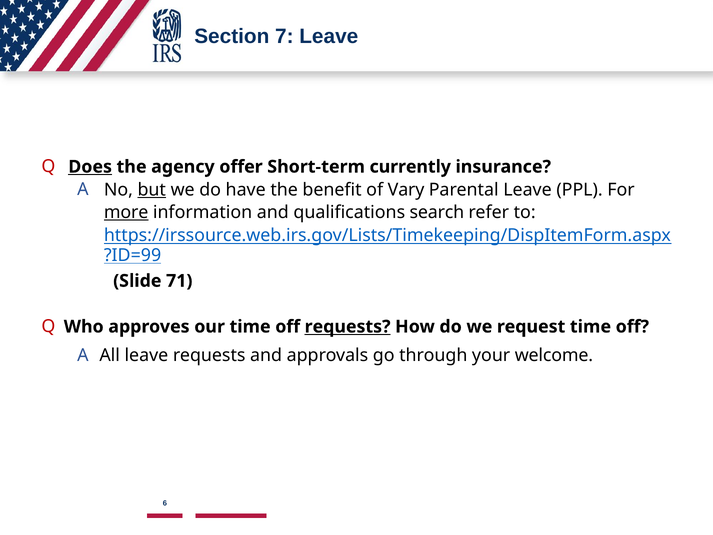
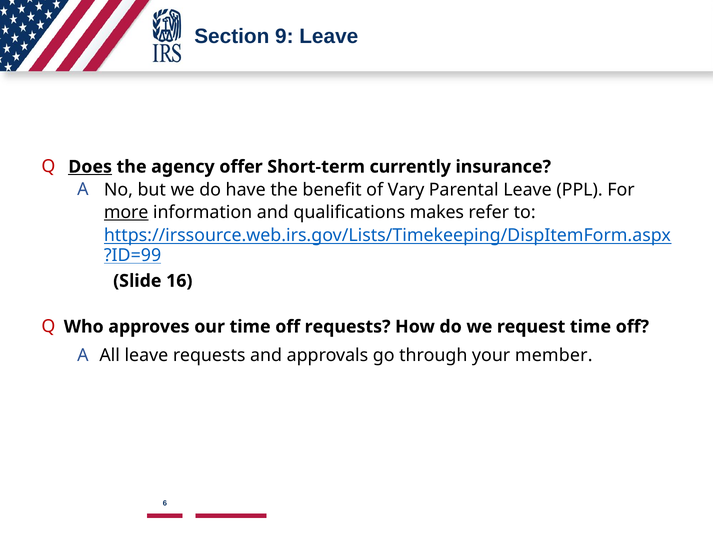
7: 7 -> 9
but underline: present -> none
search: search -> makes
71: 71 -> 16
requests at (348, 327) underline: present -> none
welcome: welcome -> member
